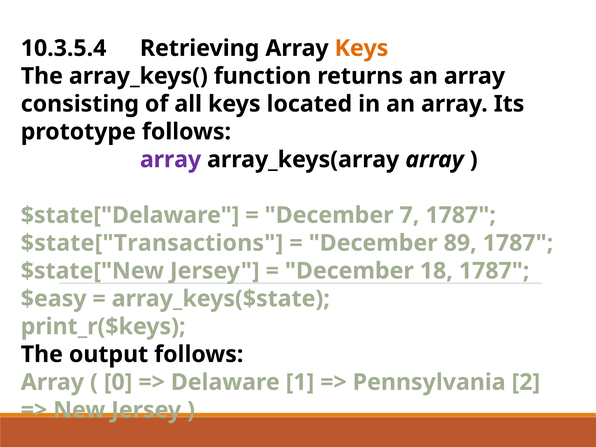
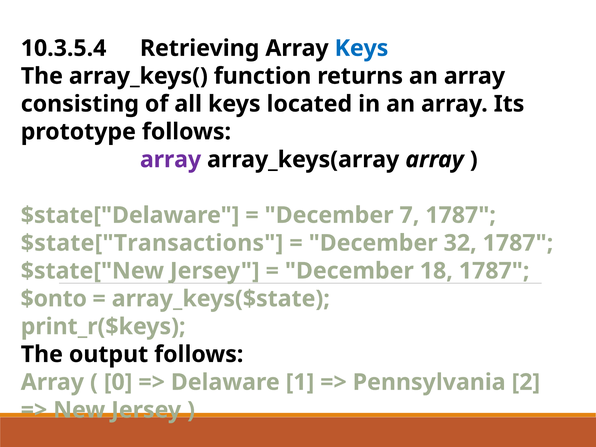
Keys at (361, 48) colour: orange -> blue
89: 89 -> 32
$easy: $easy -> $onto
